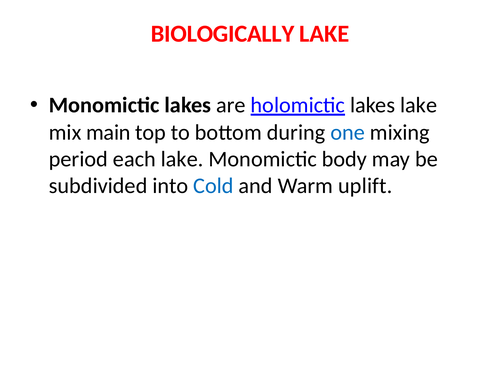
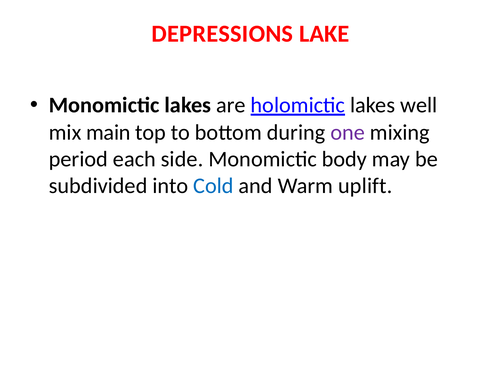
BIOLOGICALLY: BIOLOGICALLY -> DEPRESSIONS
lakes lake: lake -> well
one colour: blue -> purple
each lake: lake -> side
